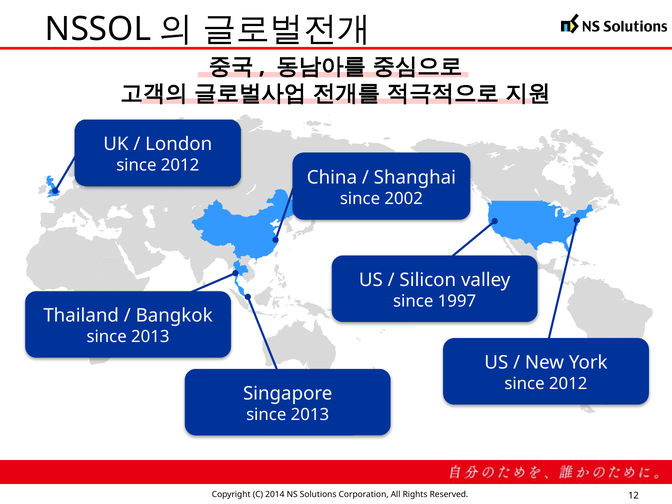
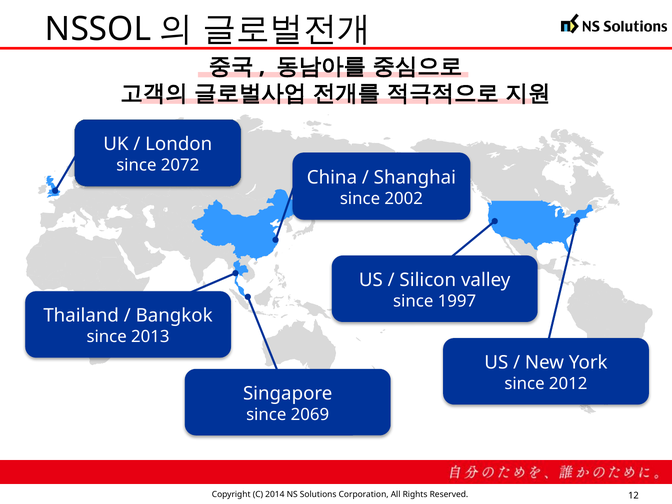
2012 at (180, 165): 2012 -> 2072
2013 at (310, 415): 2013 -> 2069
